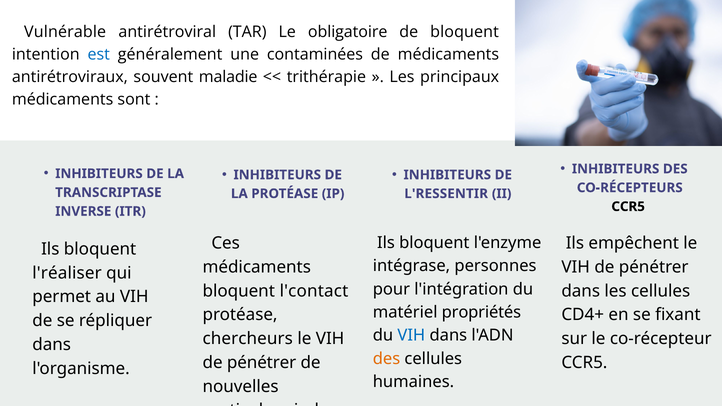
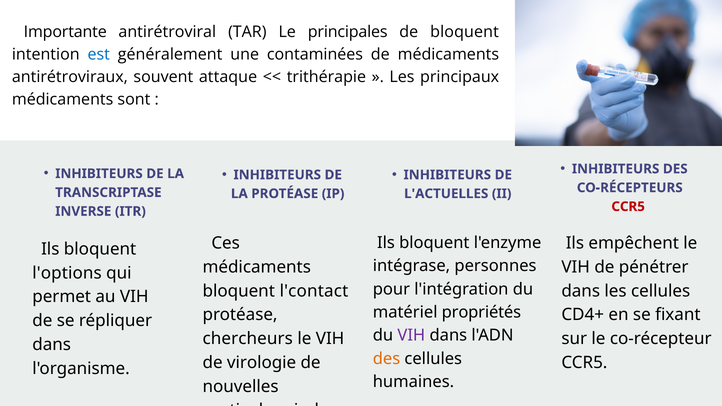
Vulnérable: Vulnérable -> Importante
obligatoire: obligatoire -> principales
maladie: maladie -> attaque
L'RESSENTIR: L'RESSENTIR -> L'ACTUELLES
CCR5 at (628, 207) colour: black -> red
l'réaliser: l'réaliser -> l'options
VIH at (411, 336) colour: blue -> purple
pénétrer at (262, 363): pénétrer -> virologie
